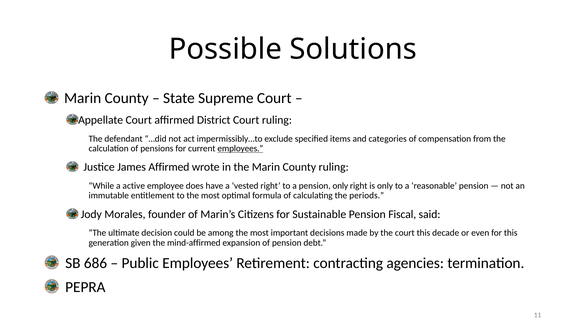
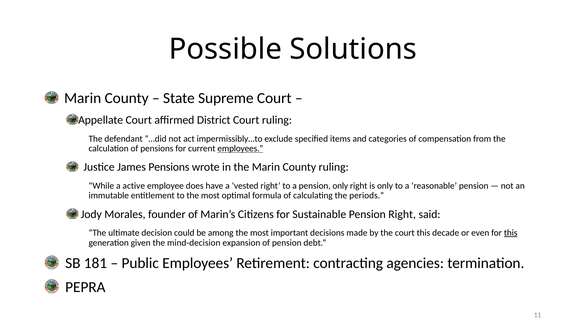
James Affirmed: Affirmed -> Pensions
Pension Fiscal: Fiscal -> Right
this at (511, 232) underline: none -> present
mind-affirmed: mind-affirmed -> mind-decision
686: 686 -> 181
